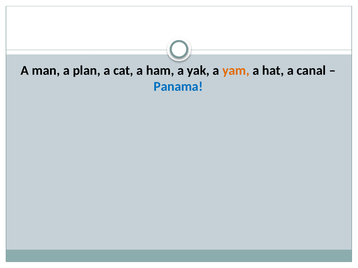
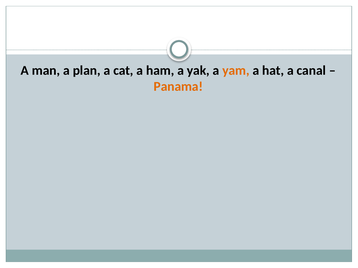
Panama colour: blue -> orange
